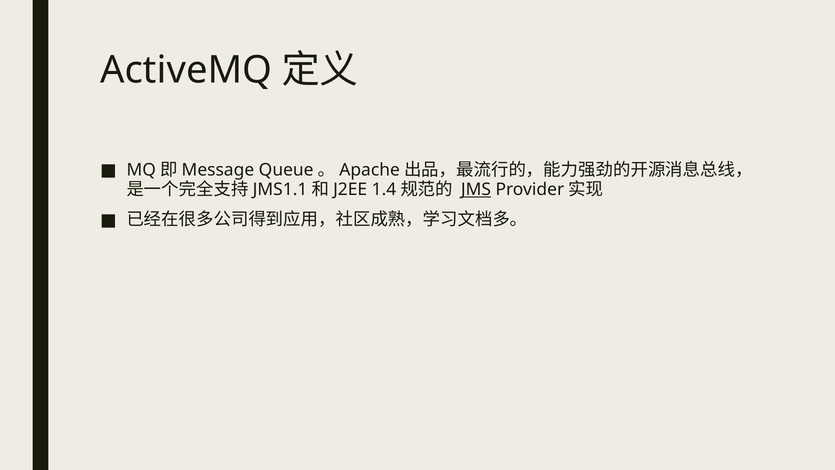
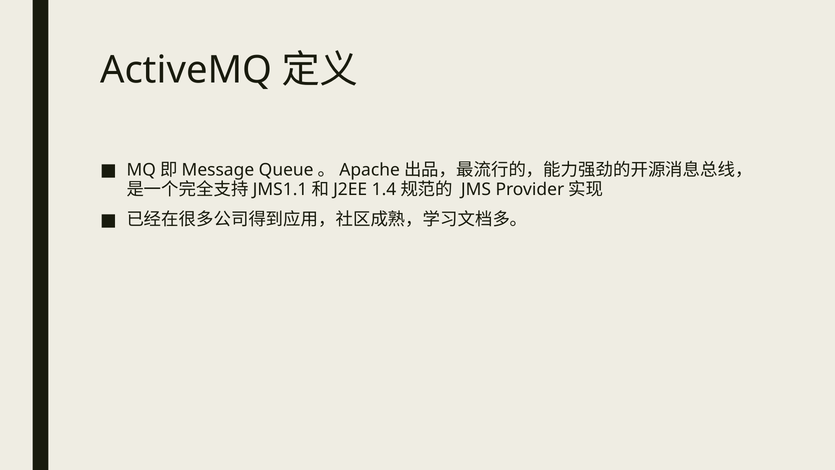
JMS underline: present -> none
